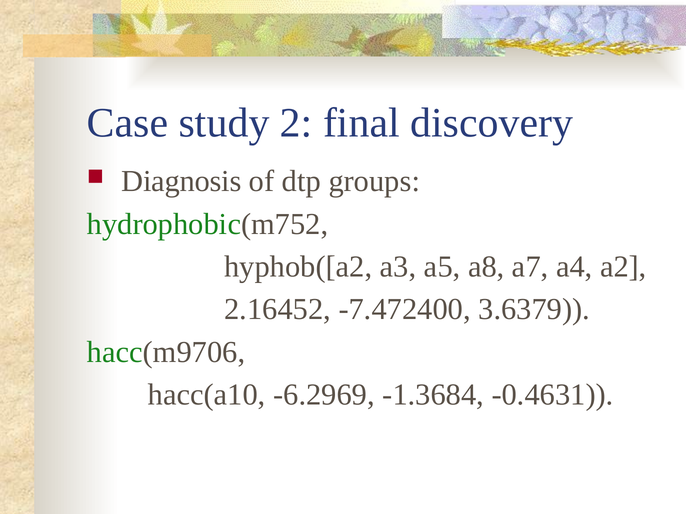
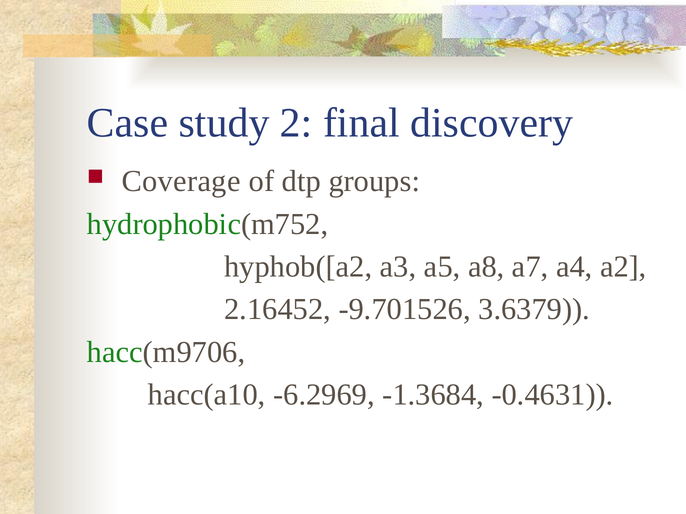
Diagnosis: Diagnosis -> Coverage
-7.472400: -7.472400 -> -9.701526
